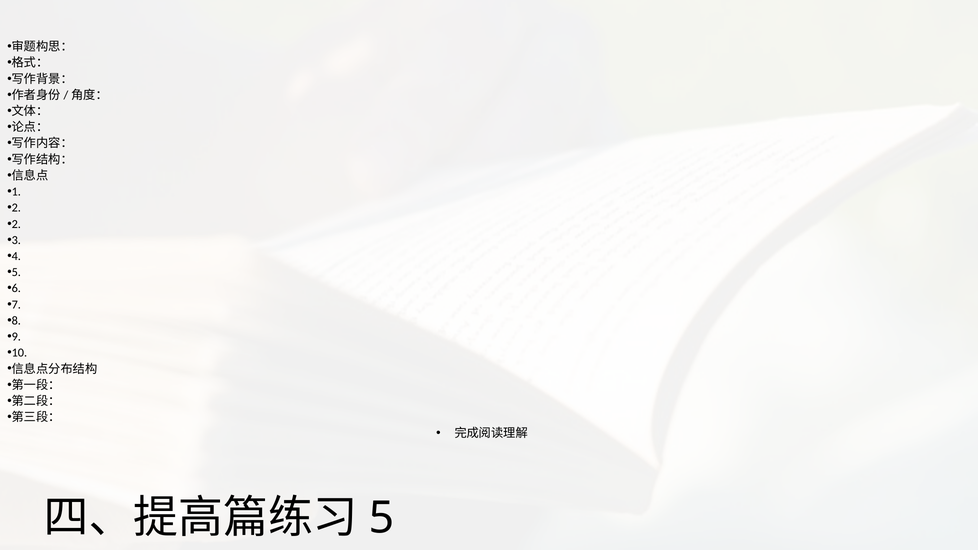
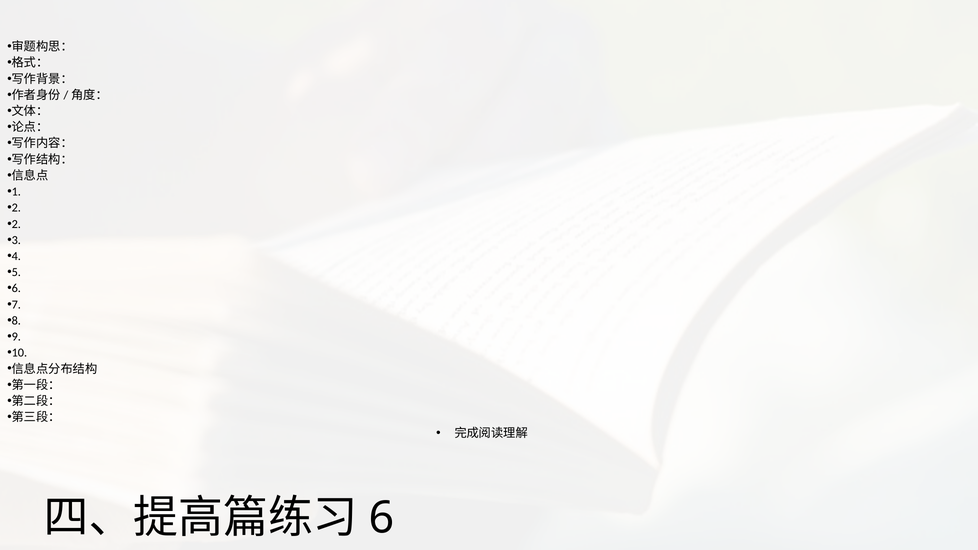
5: 5 -> 6
